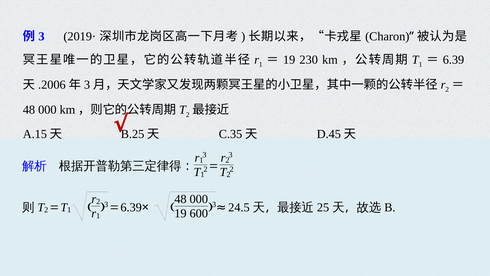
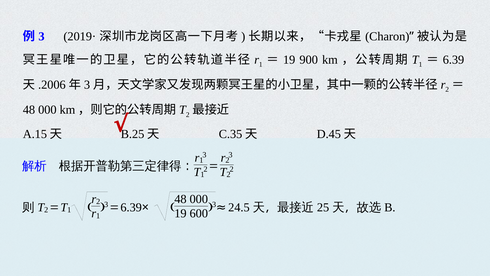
230: 230 -> 900
